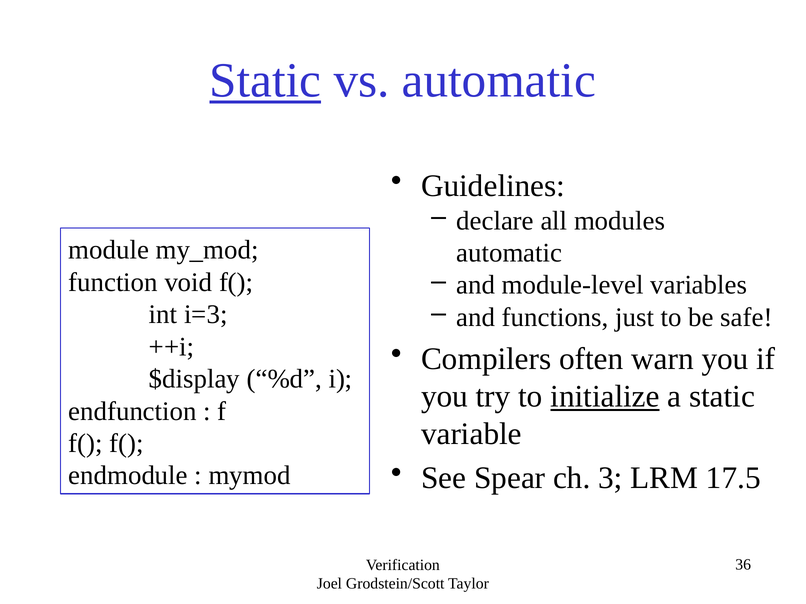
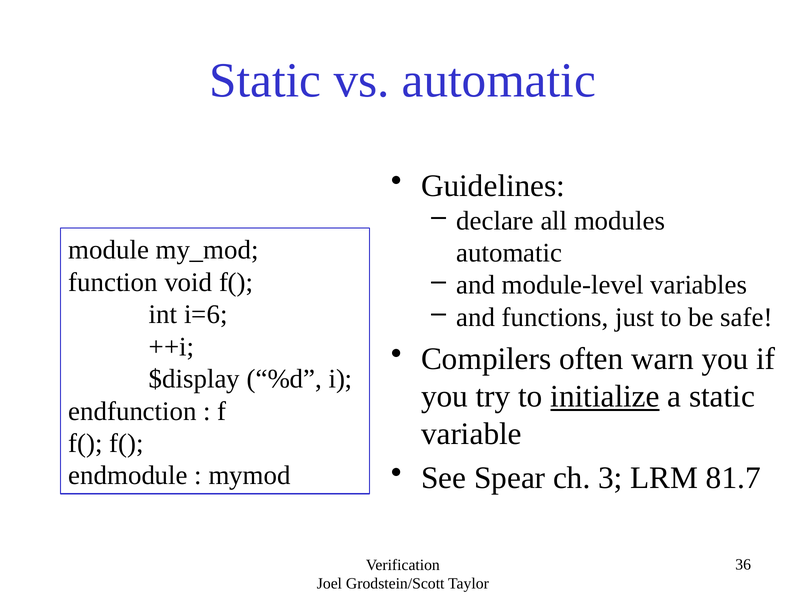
Static at (265, 81) underline: present -> none
i=3: i=3 -> i=6
17.5: 17.5 -> 81.7
